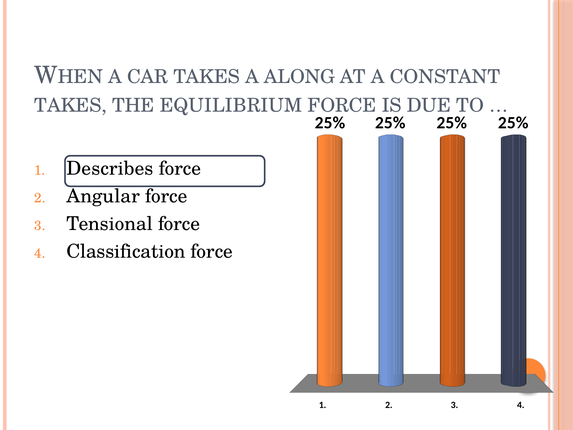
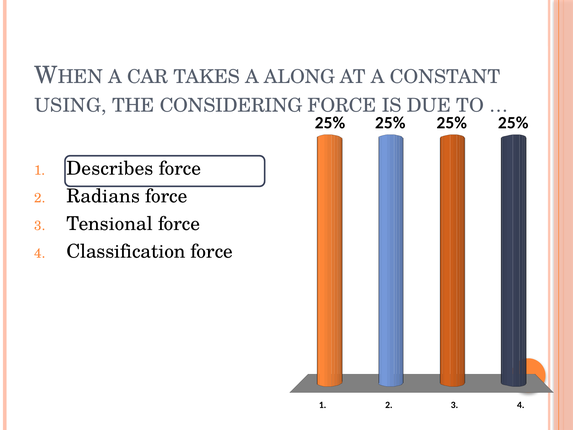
TAKES at (71, 105): TAKES -> USING
EQUILIBRIUM: EQUILIBRIUM -> CONSIDERING
Angular: Angular -> Radians
